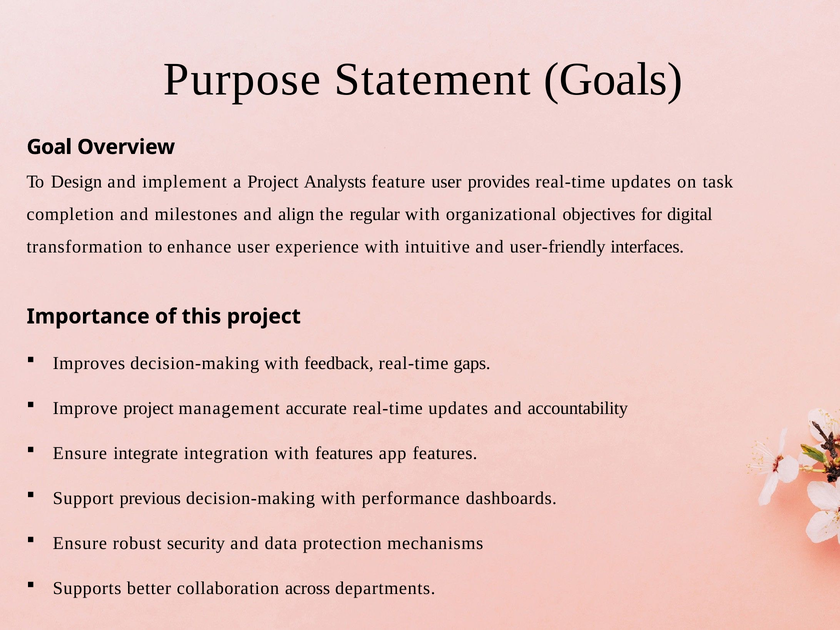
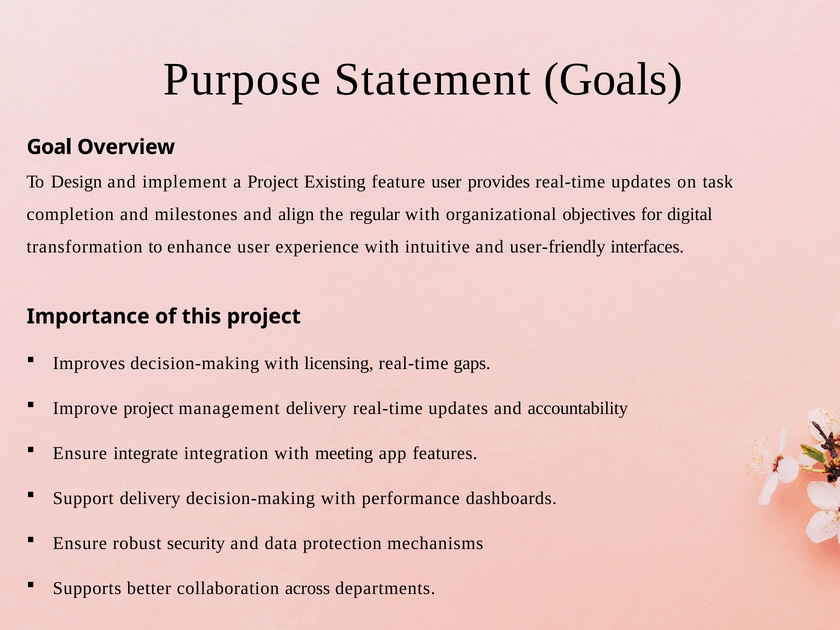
Analysts: Analysts -> Existing
feedback: feedback -> licensing
management accurate: accurate -> delivery
with features: features -> meeting
Support previous: previous -> delivery
